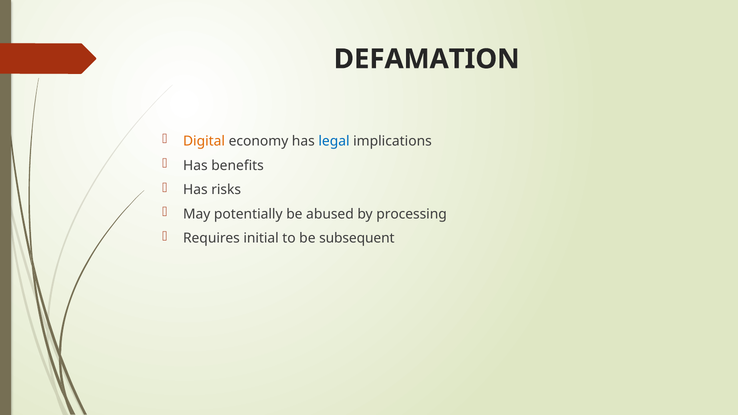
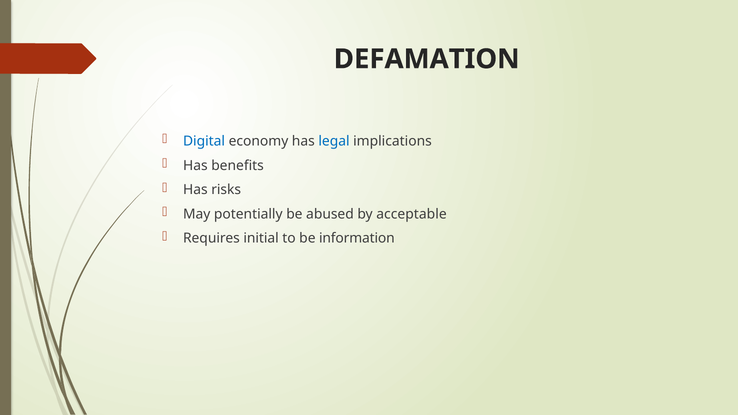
Digital colour: orange -> blue
processing: processing -> acceptable
subsequent: subsequent -> information
